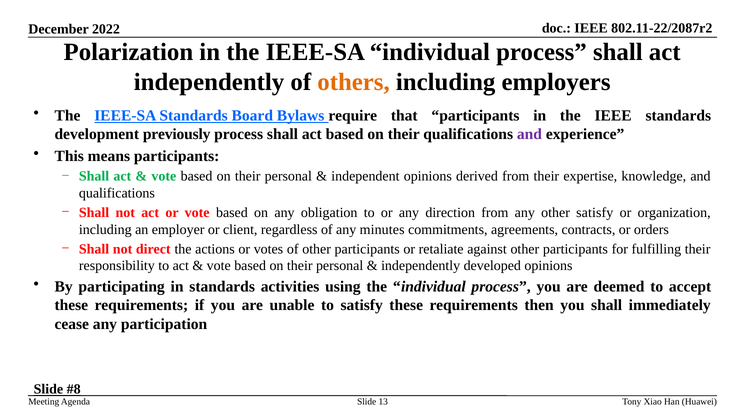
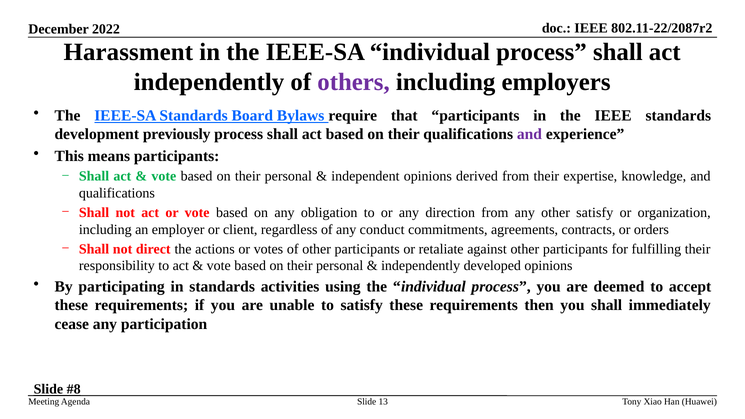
Polarization: Polarization -> Harassment
others colour: orange -> purple
minutes: minutes -> conduct
